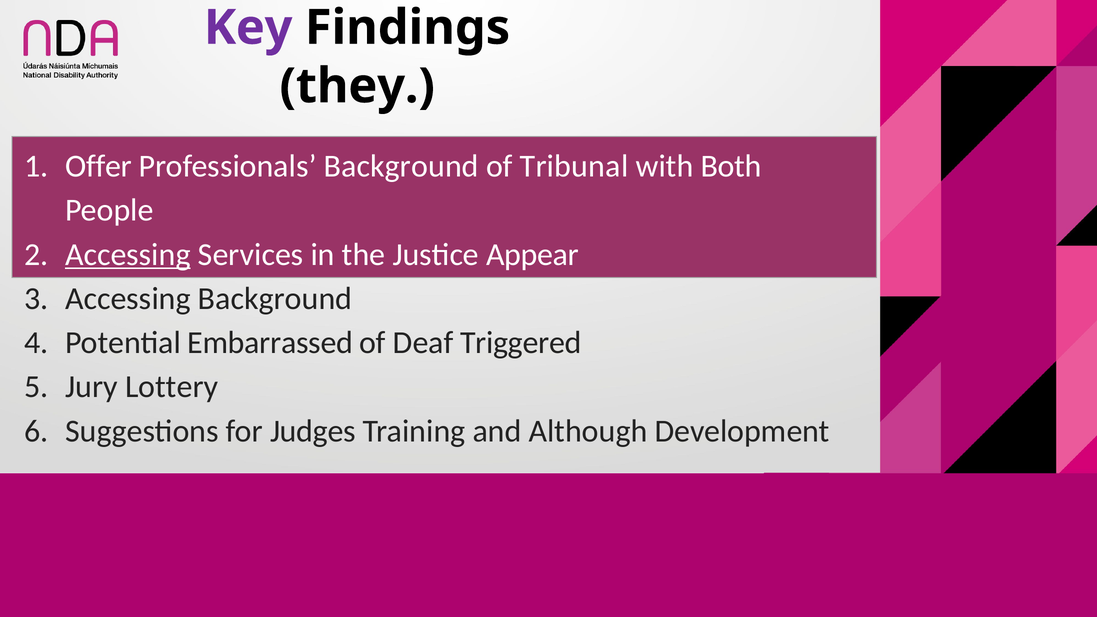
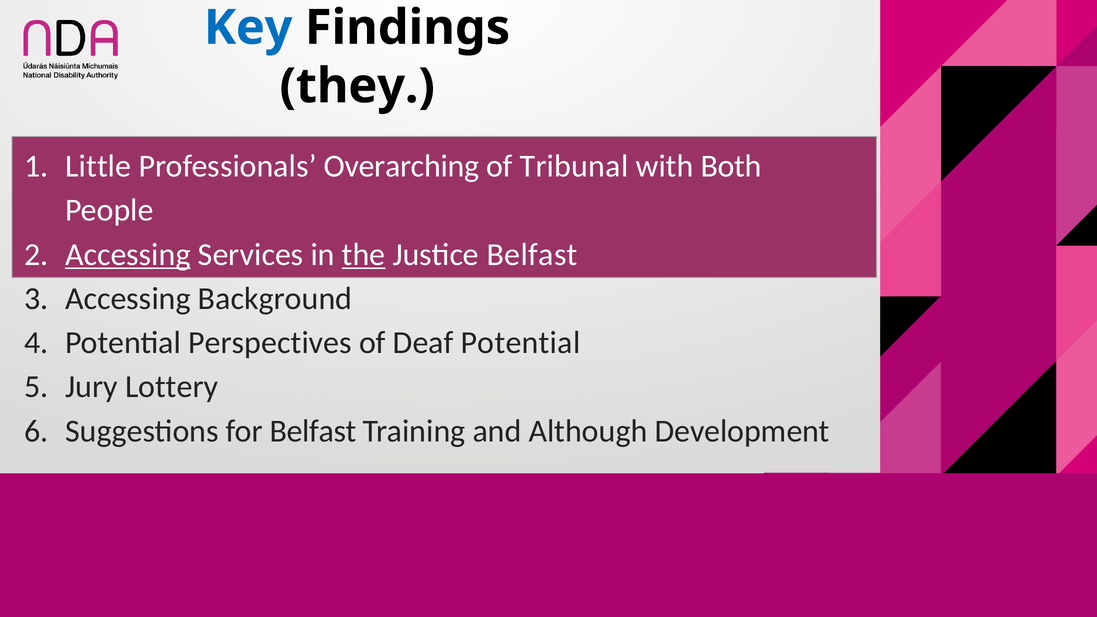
Key colour: purple -> blue
Offer: Offer -> Little
Professionals Background: Background -> Overarching
the underline: none -> present
Justice Appear: Appear -> Belfast
Embarrassed: Embarrassed -> Perspectives
Deaf Triggered: Triggered -> Potential
for Judges: Judges -> Belfast
